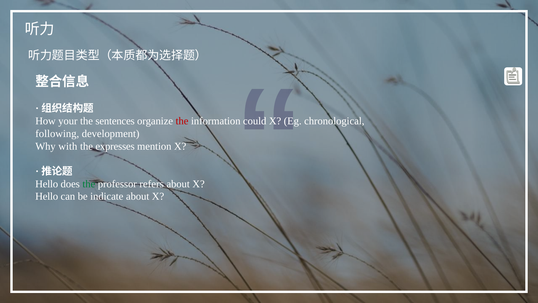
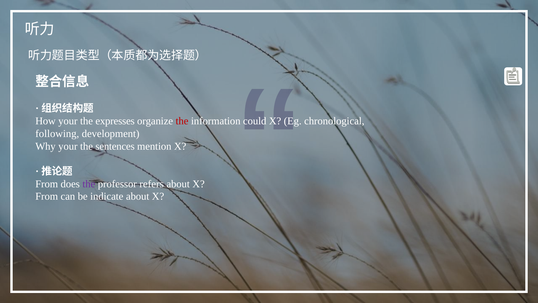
sentences: sentences -> expresses
Why with: with -> your
expresses: expresses -> sentences
Hello at (47, 184): Hello -> From
the at (89, 184) colour: green -> purple
Hello at (47, 196): Hello -> From
